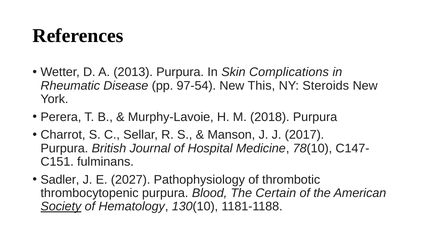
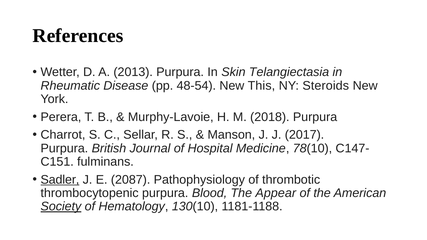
Complications: Complications -> Telangiectasia
97-54: 97-54 -> 48-54
Sadler underline: none -> present
2027: 2027 -> 2087
Certain: Certain -> Appear
